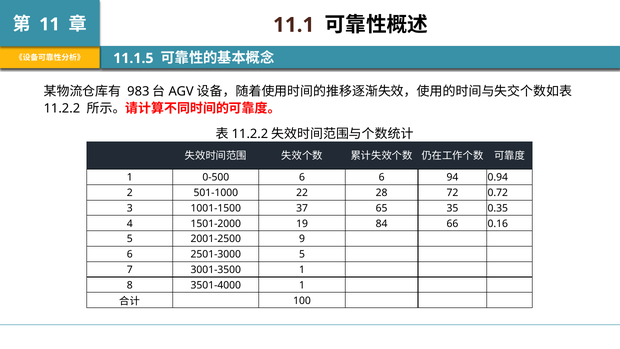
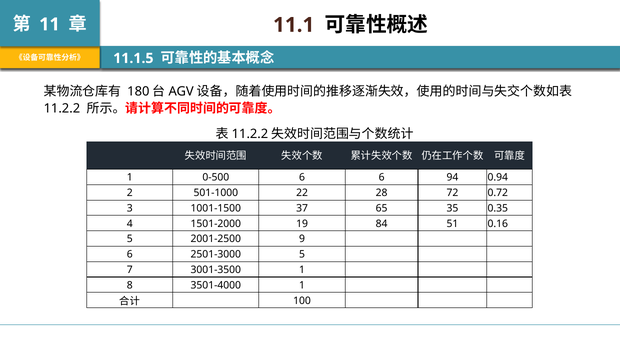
983: 983 -> 180
66: 66 -> 51
